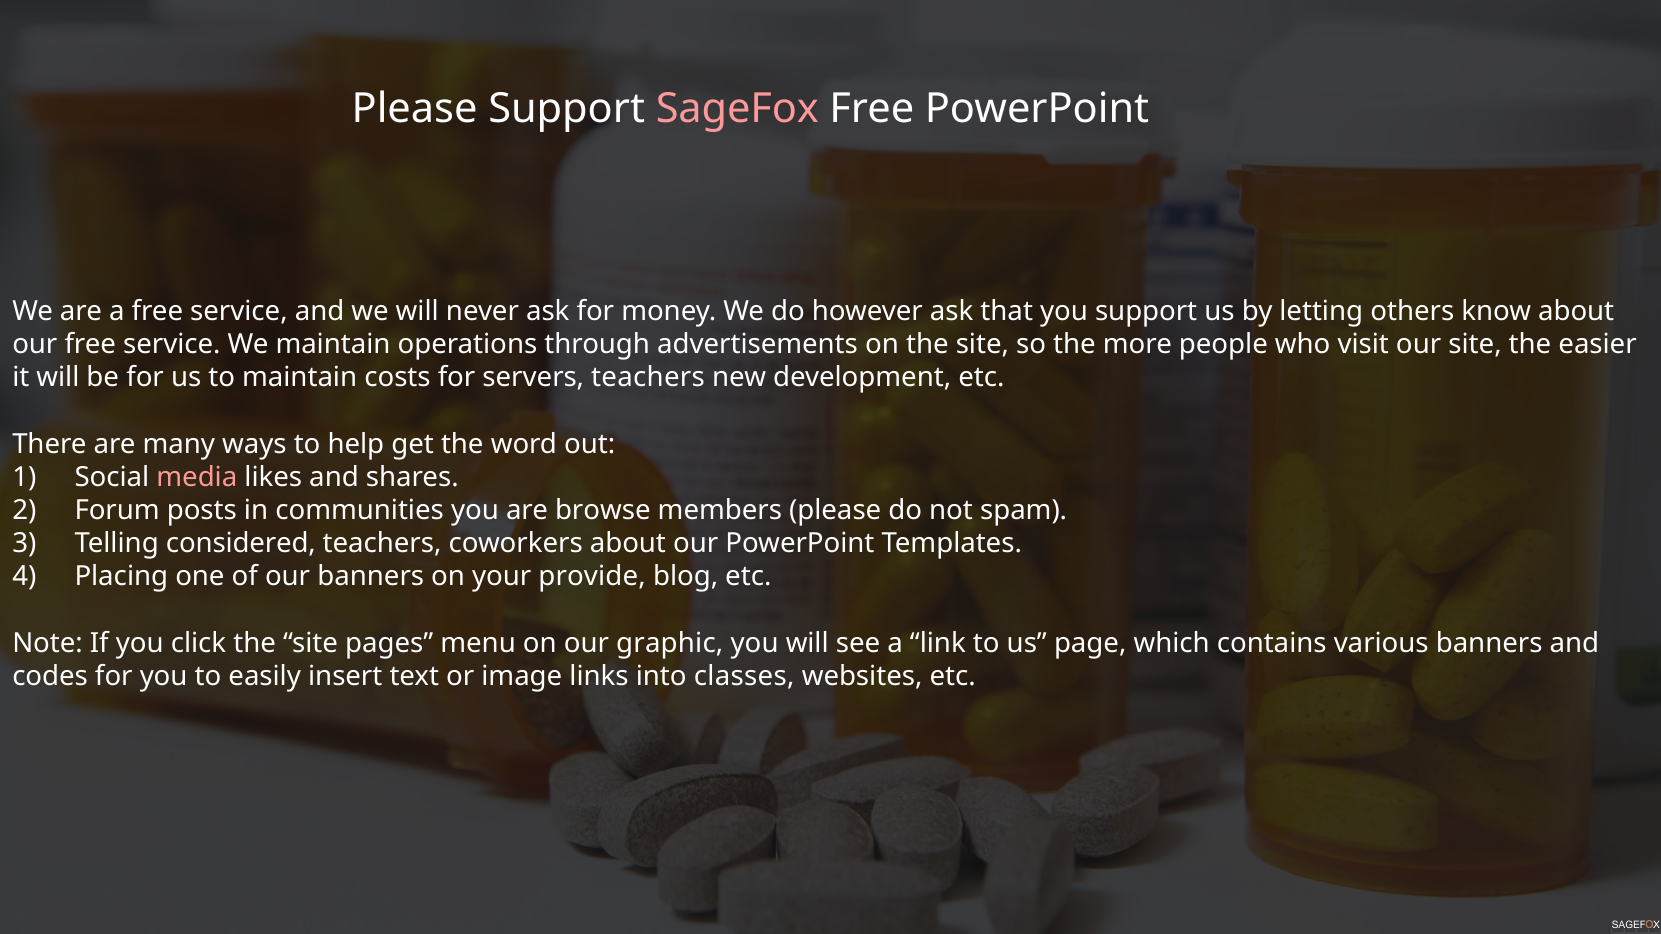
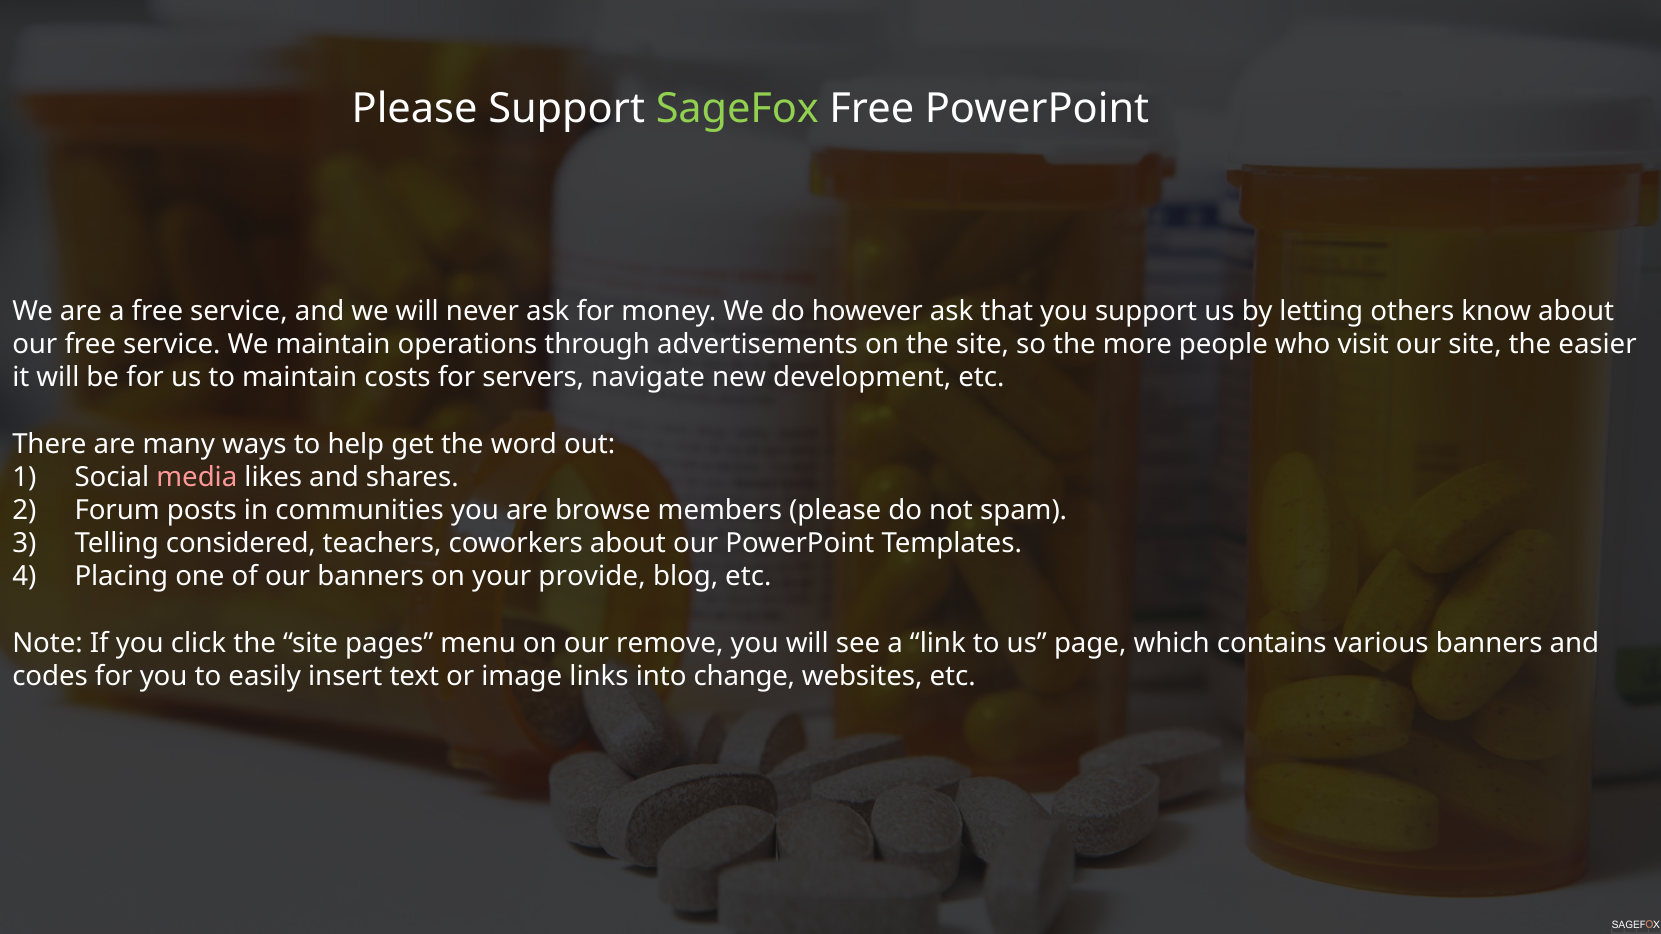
SageFox colour: pink -> light green
servers teachers: teachers -> navigate
graphic: graphic -> remove
classes: classes -> change
